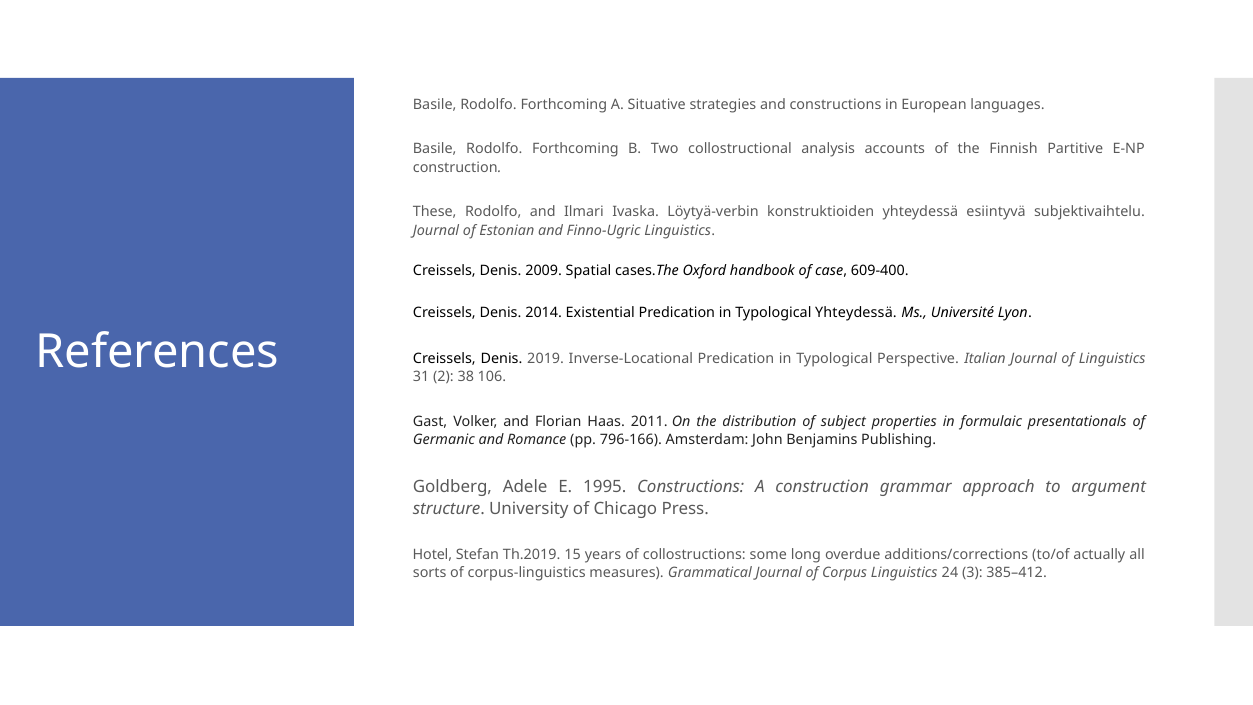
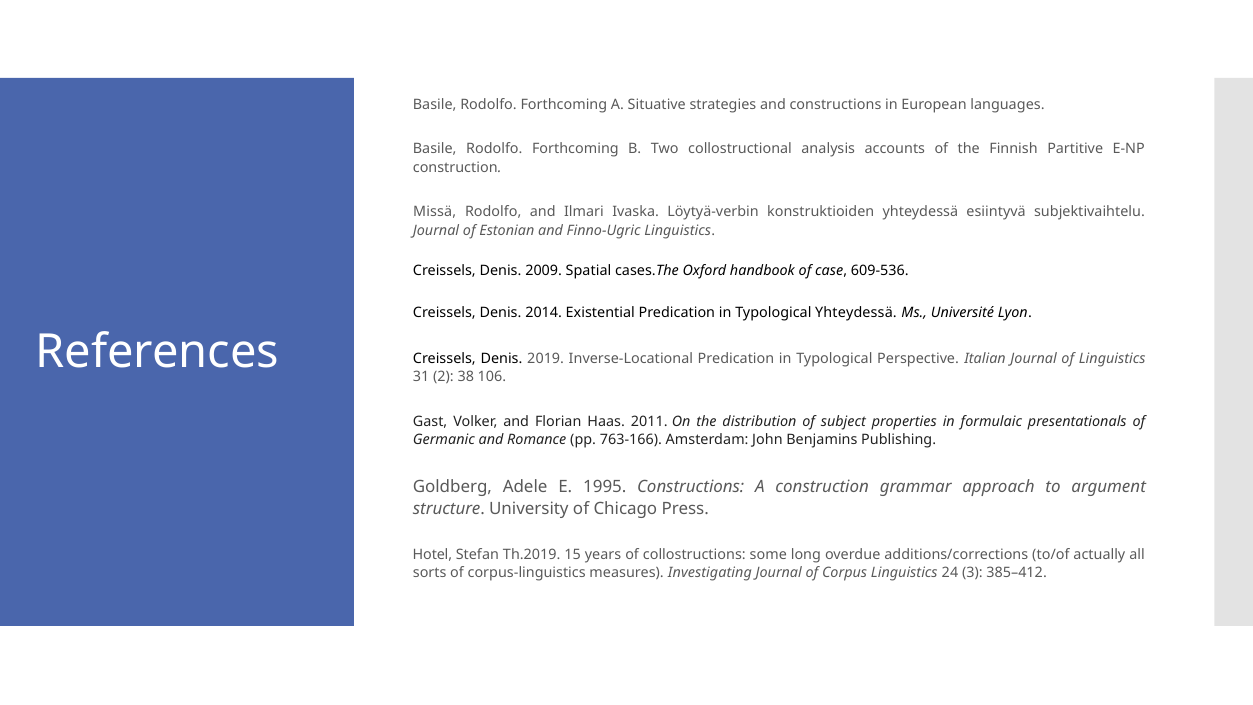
These: These -> Missä
609-400: 609-400 -> 609-536
796-166: 796-166 -> 763-166
Grammatical: Grammatical -> Investigating
